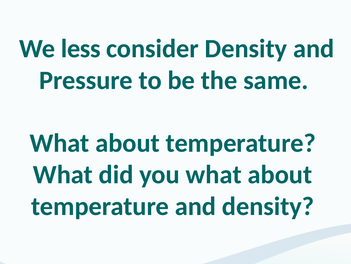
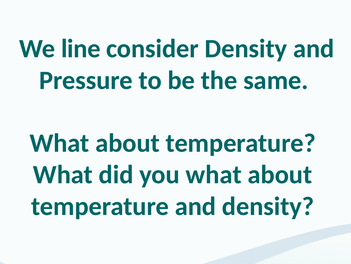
less: less -> line
